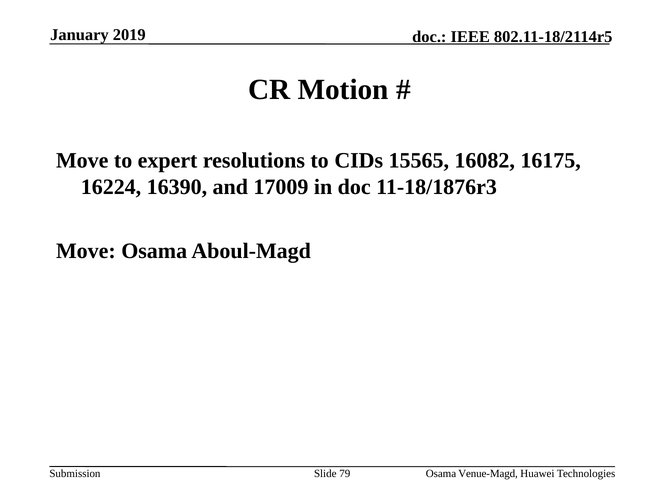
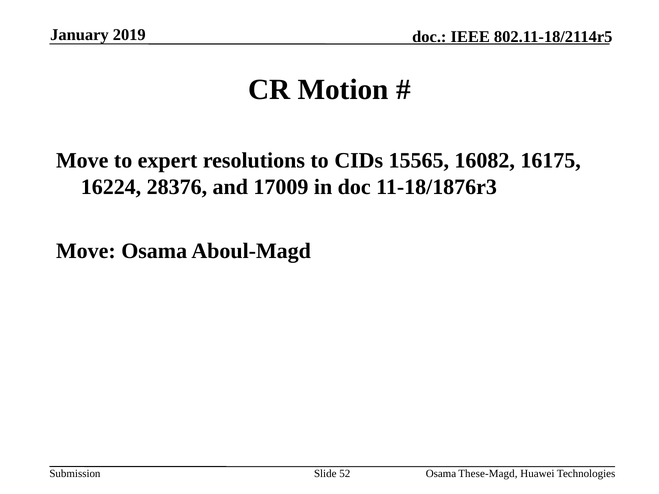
16390: 16390 -> 28376
79: 79 -> 52
Venue-Magd: Venue-Magd -> These-Magd
